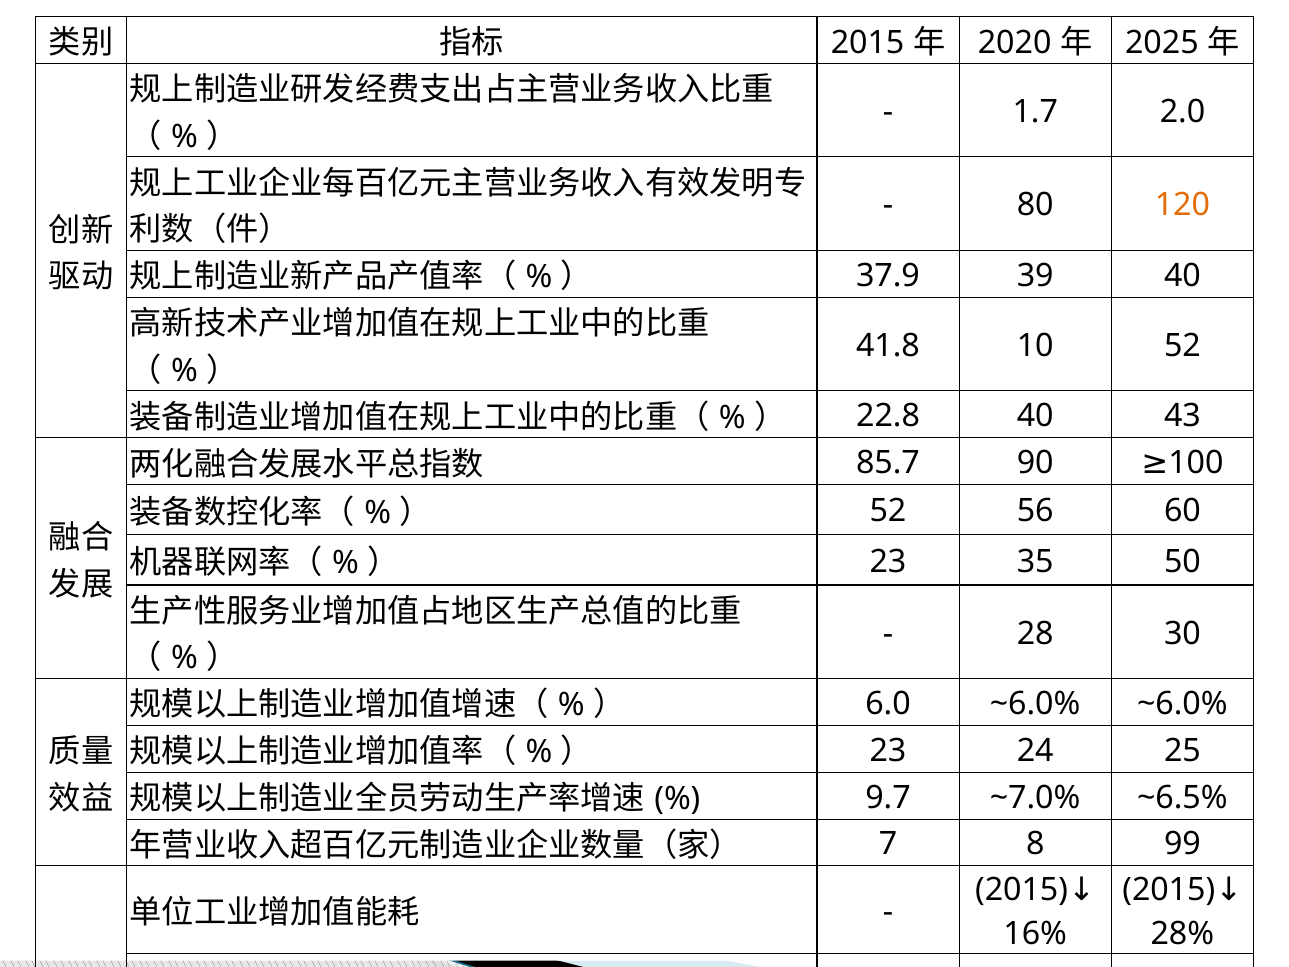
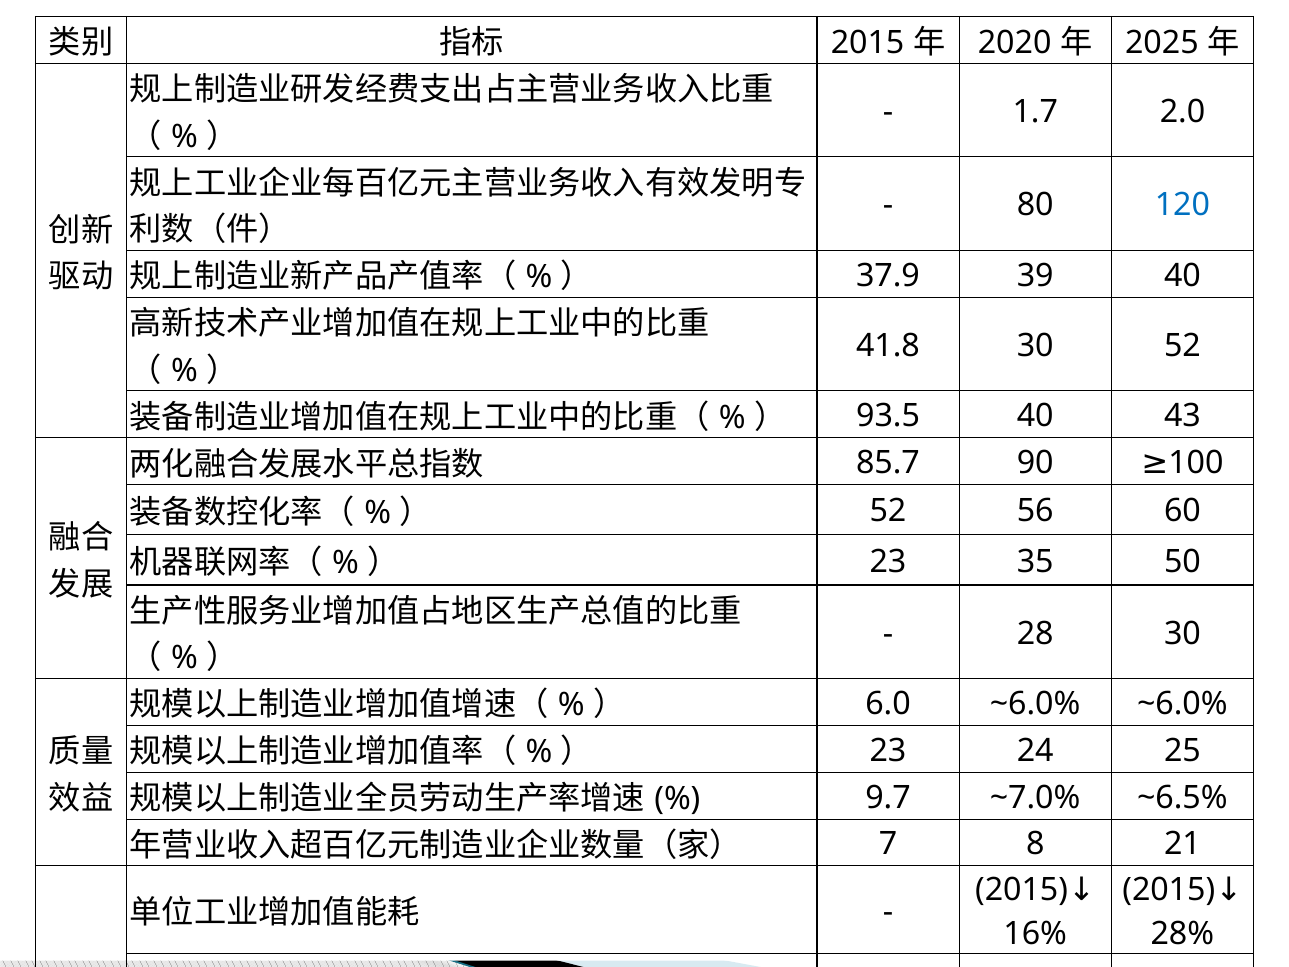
120 colour: orange -> blue
41.8 10: 10 -> 30
22.8: 22.8 -> 93.5
99: 99 -> 21
